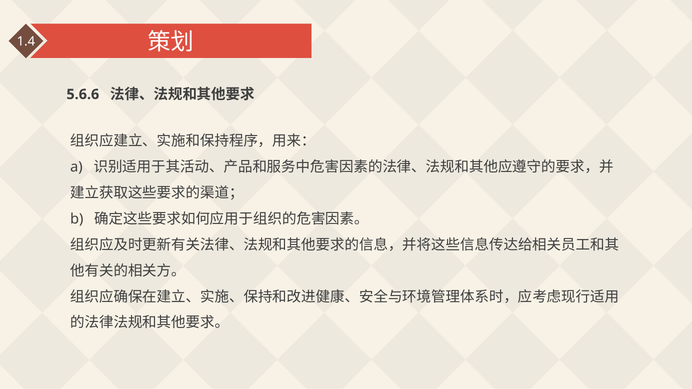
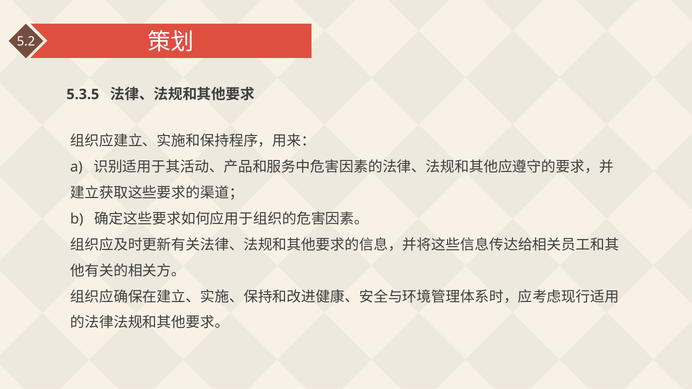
1.4: 1.4 -> 5.2
5.6.6: 5.6.6 -> 5.3.5
